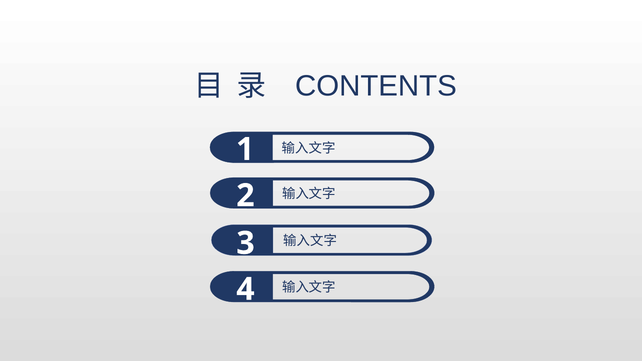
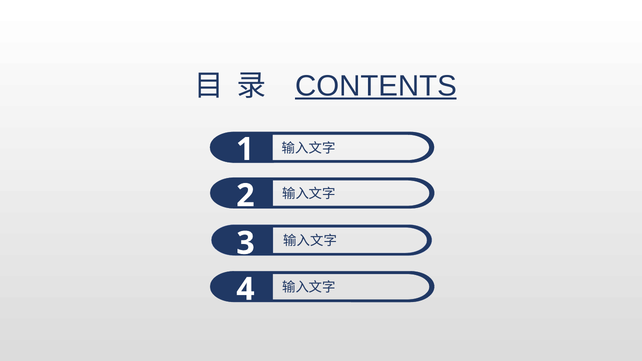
CONTENTS underline: none -> present
